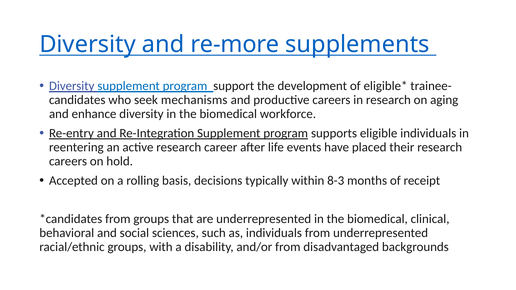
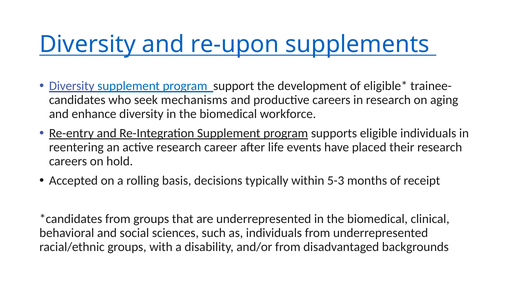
re-more: re-more -> re-upon
8-3: 8-3 -> 5-3
